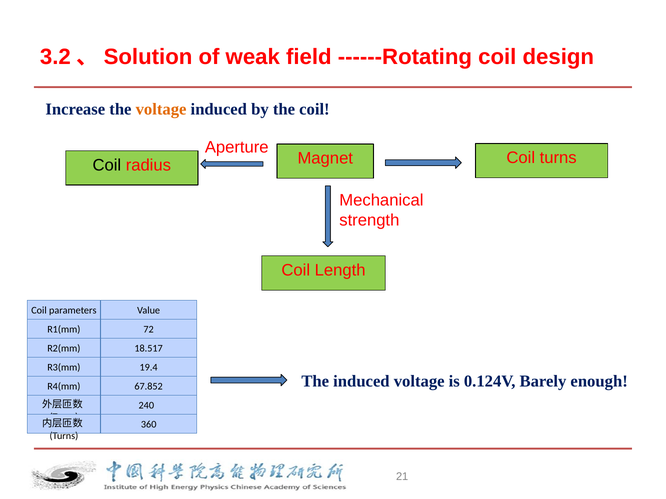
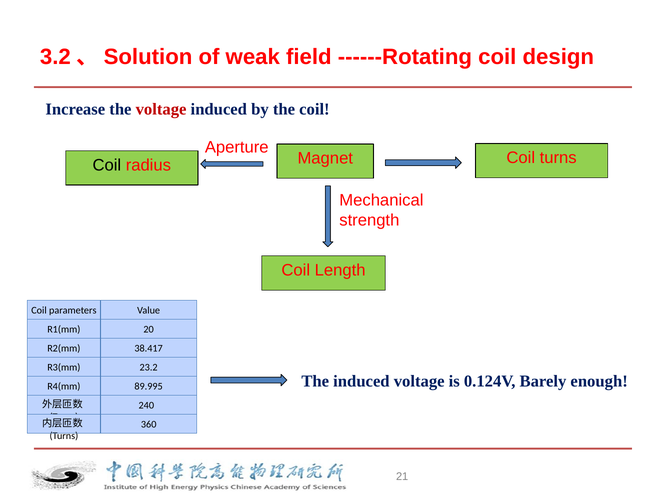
voltage at (161, 109) colour: orange -> red
72: 72 -> 20
18.517: 18.517 -> 38.417
19.4: 19.4 -> 23.2
67.852: 67.852 -> 89.995
